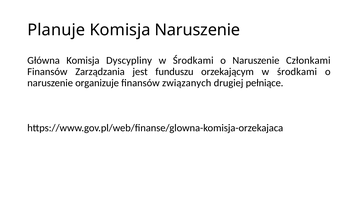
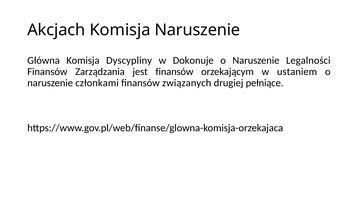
Planuje: Planuje -> Akcjach
Środkami at (193, 61): Środkami -> Dokonuje
Członkami: Członkami -> Legalności
jest funduszu: funduszu -> finansów
orzekającym w środkami: środkami -> ustaniem
organizuje: organizuje -> członkami
